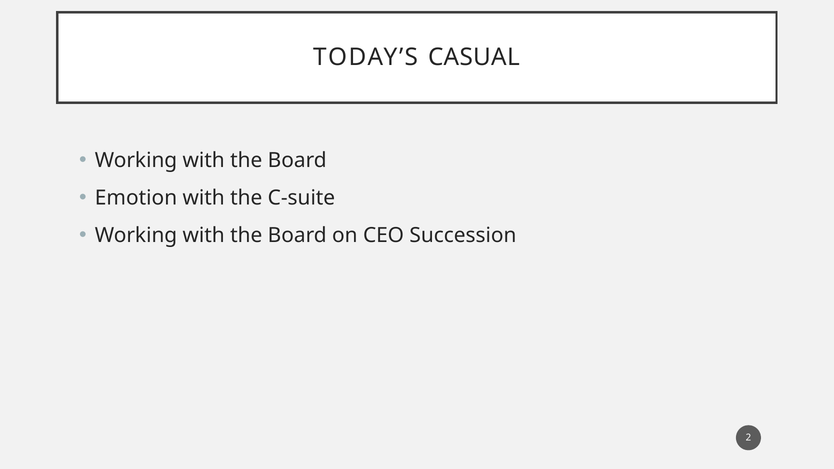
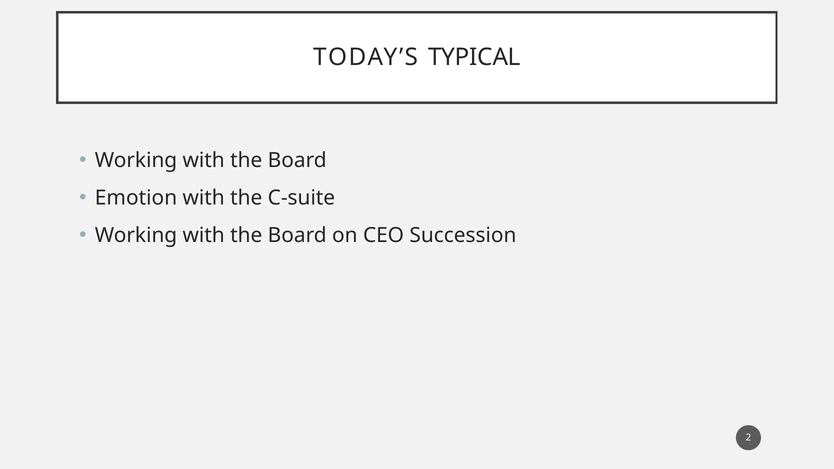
CASUAL: CASUAL -> TYPICAL
